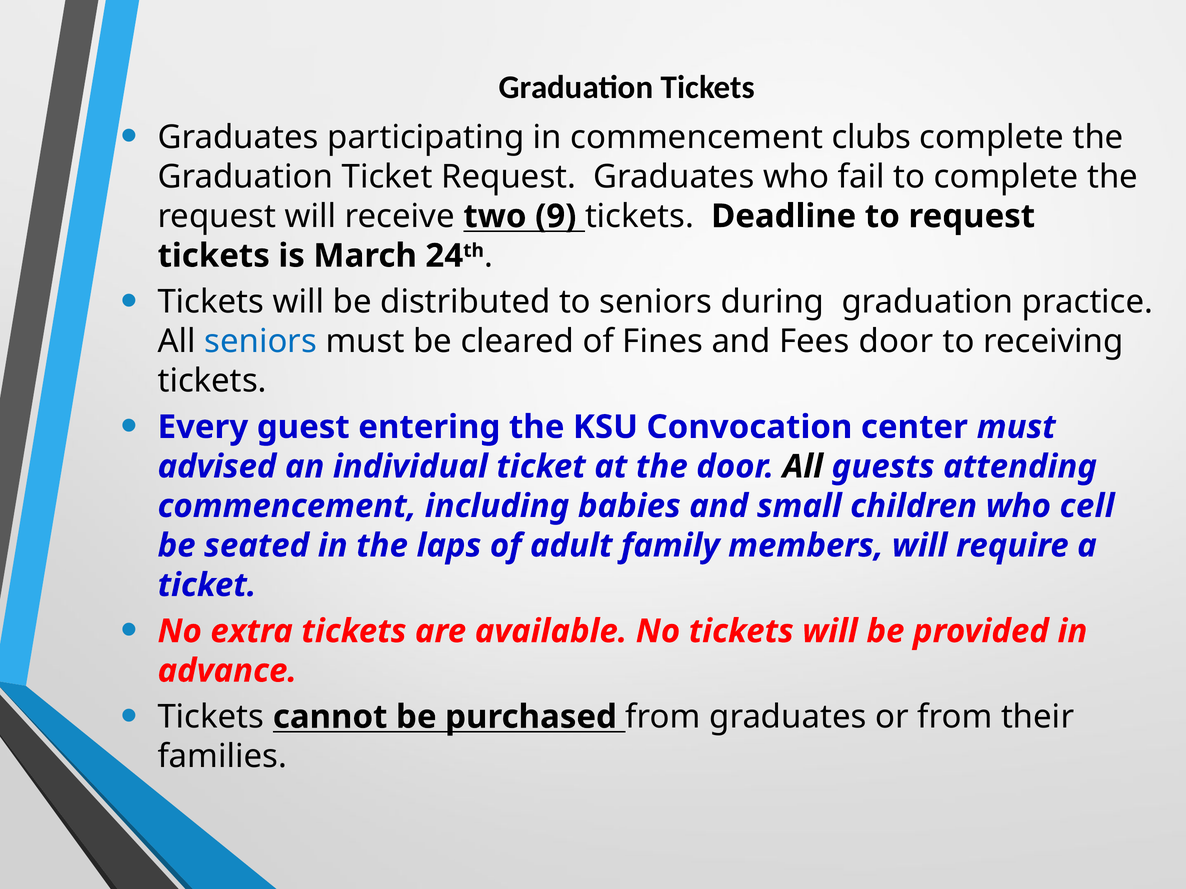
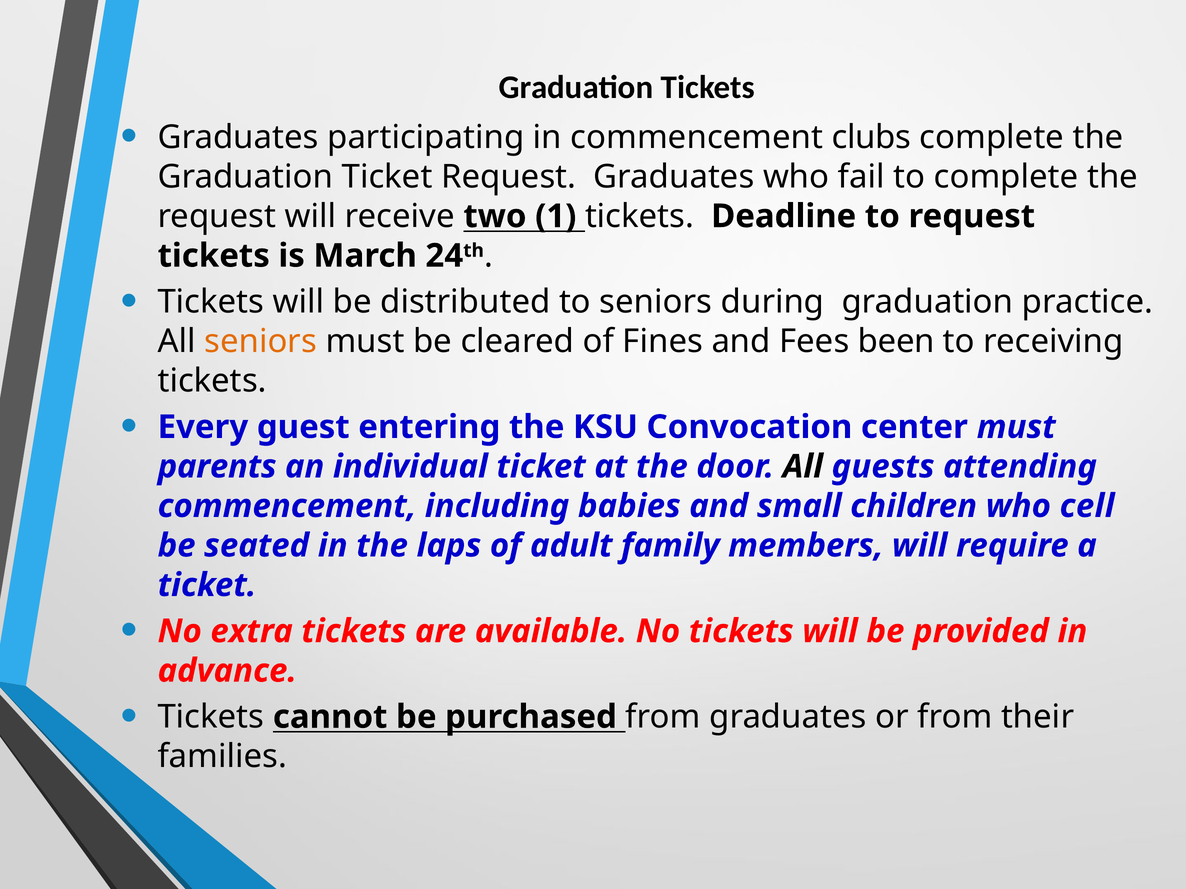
9: 9 -> 1
seniors at (261, 342) colour: blue -> orange
Fees door: door -> been
advised: advised -> parents
